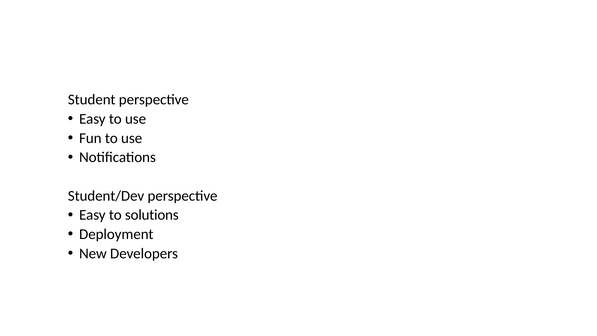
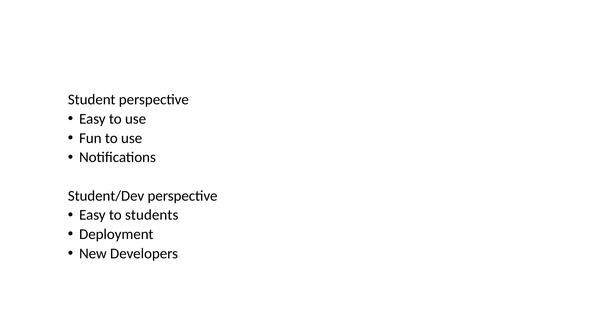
solutions: solutions -> students
